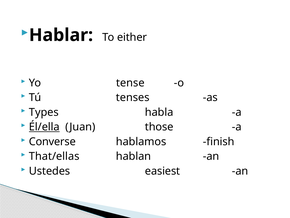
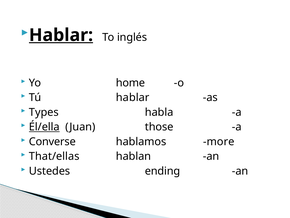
Hablar at (61, 35) underline: none -> present
either: either -> inglés
tense: tense -> home
Tú tenses: tenses -> hablar
finish: finish -> more
easiest: easiest -> ending
